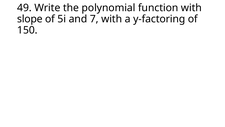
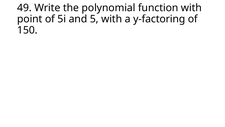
slope: slope -> point
7: 7 -> 5
